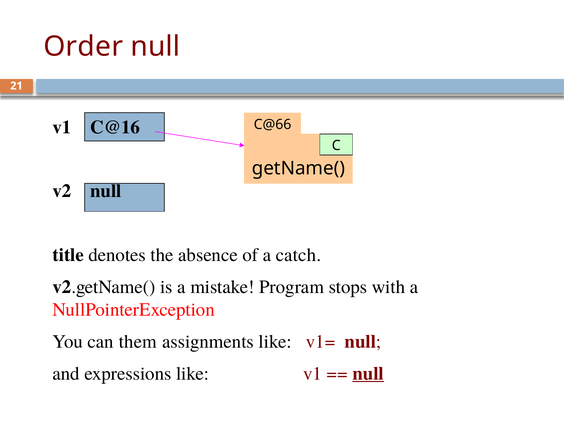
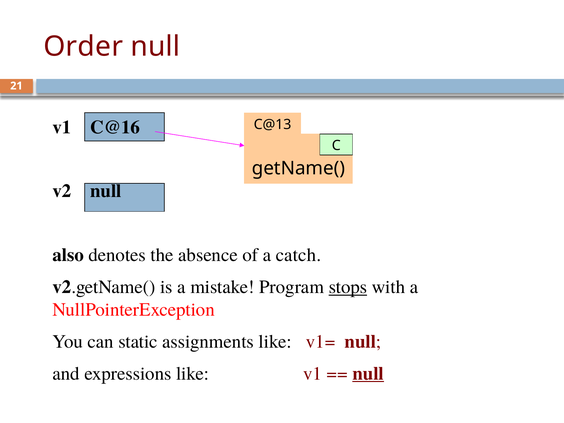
C@66: C@66 -> C@13
title: title -> also
stops underline: none -> present
them: them -> static
